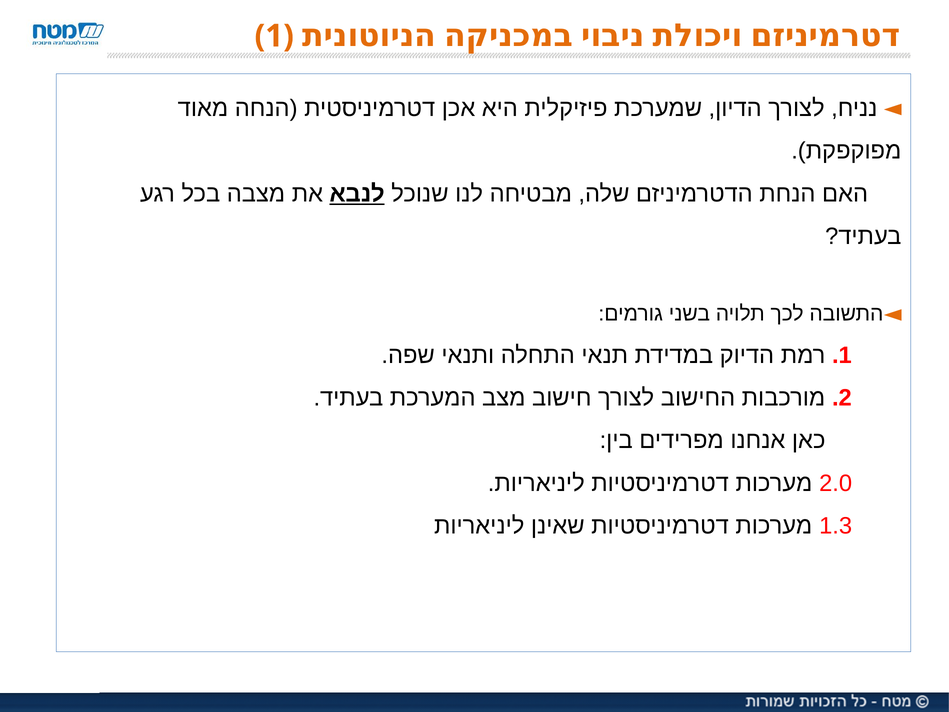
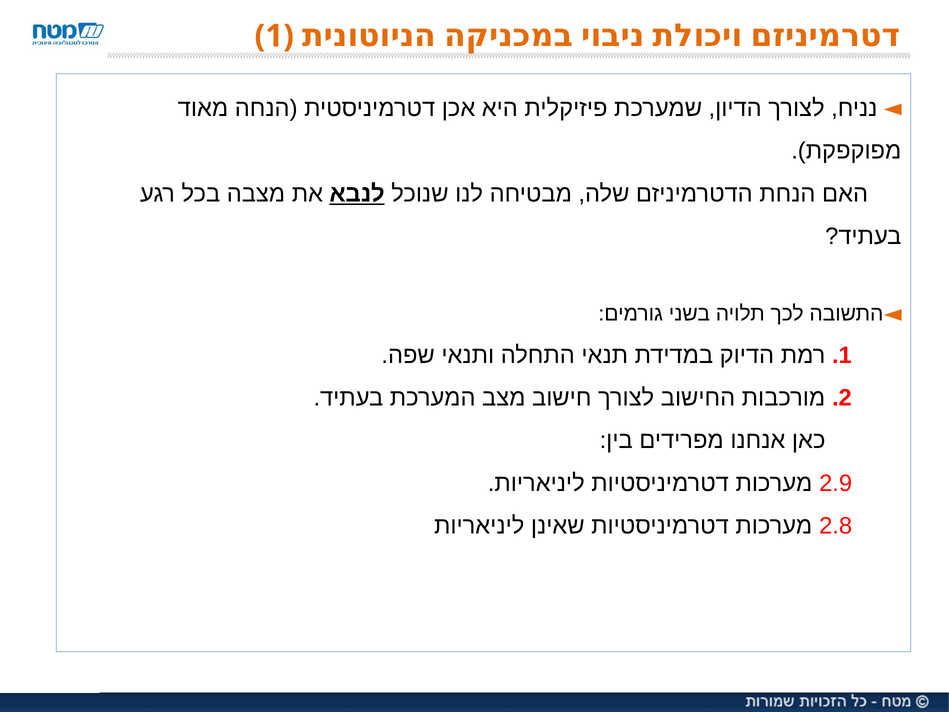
2.0: 2.0 -> 2.9
1.3: 1.3 -> 2.8
